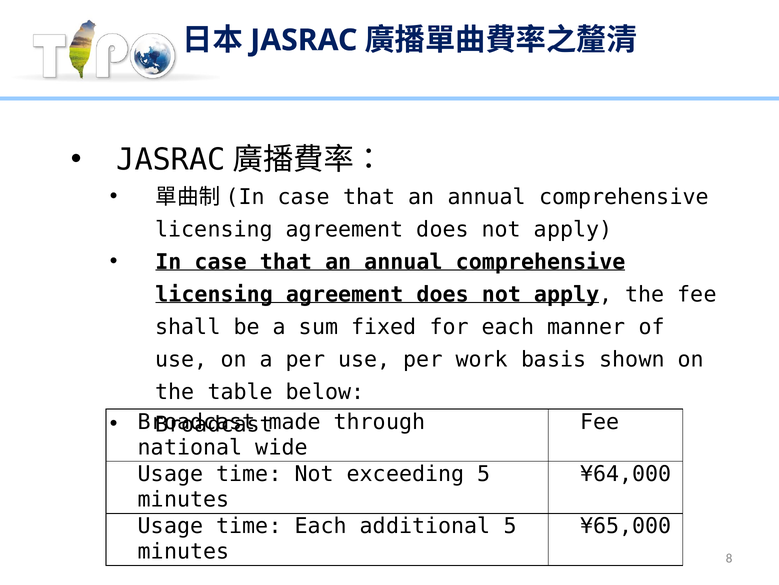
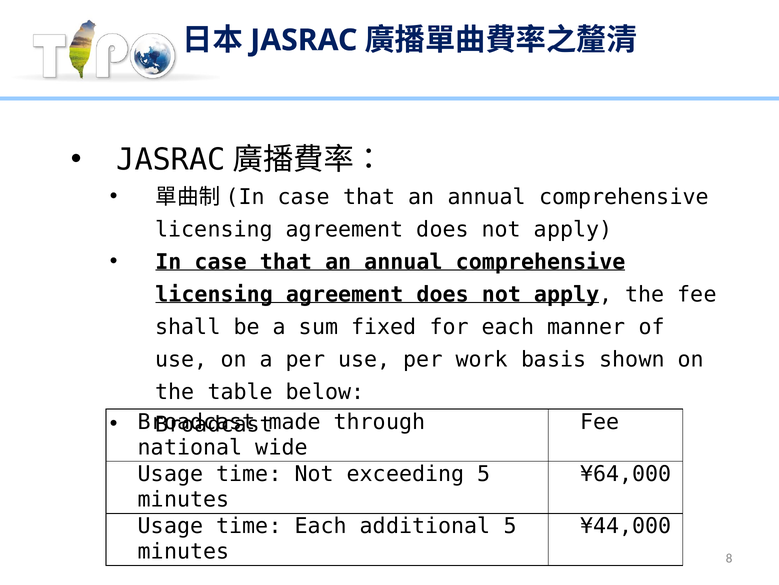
¥65,000: ¥65,000 -> ¥44,000
